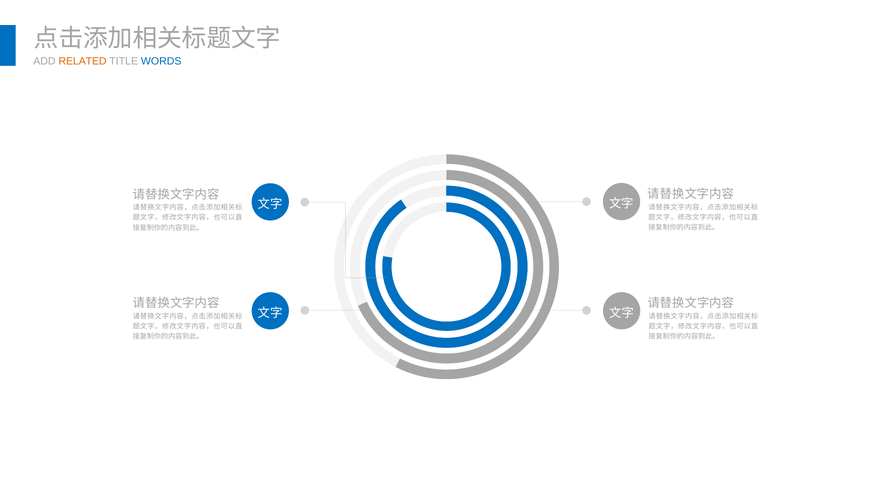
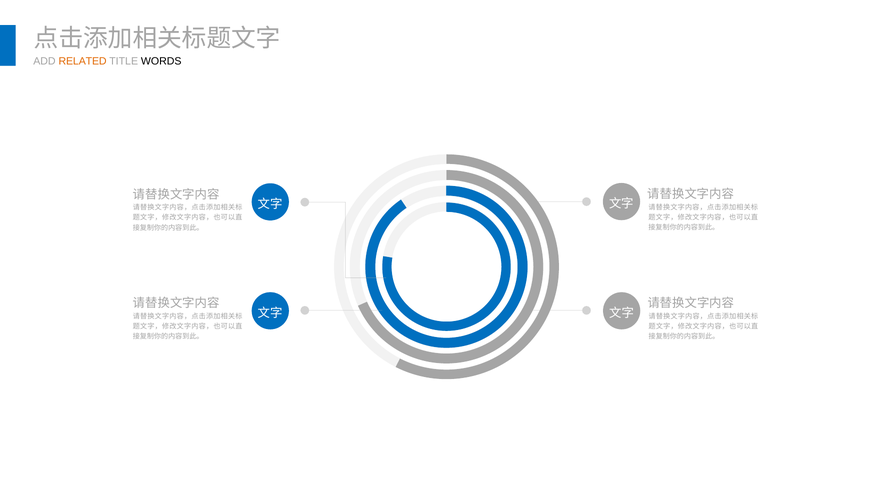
WORDS colour: blue -> black
